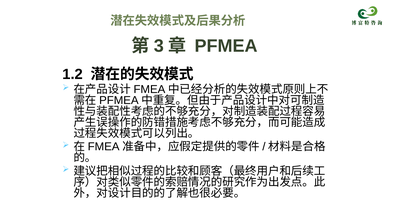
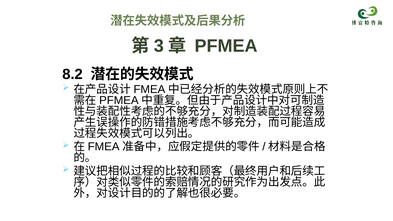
1.2: 1.2 -> 8.2
